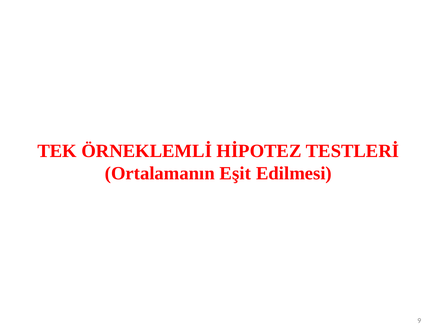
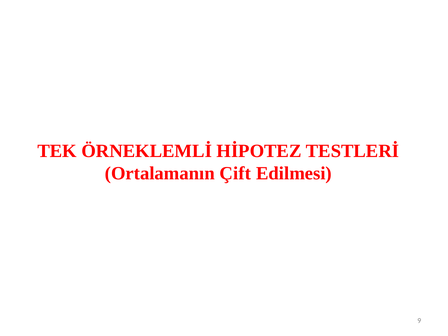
Eşit: Eşit -> Çift
